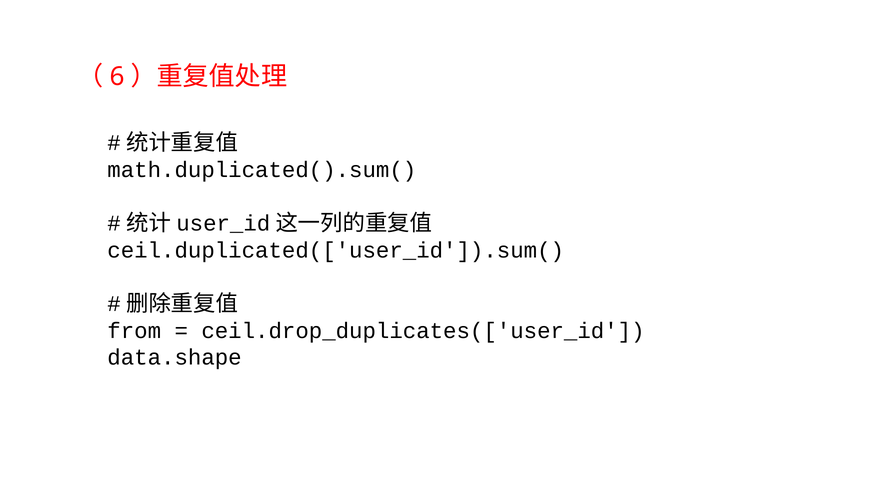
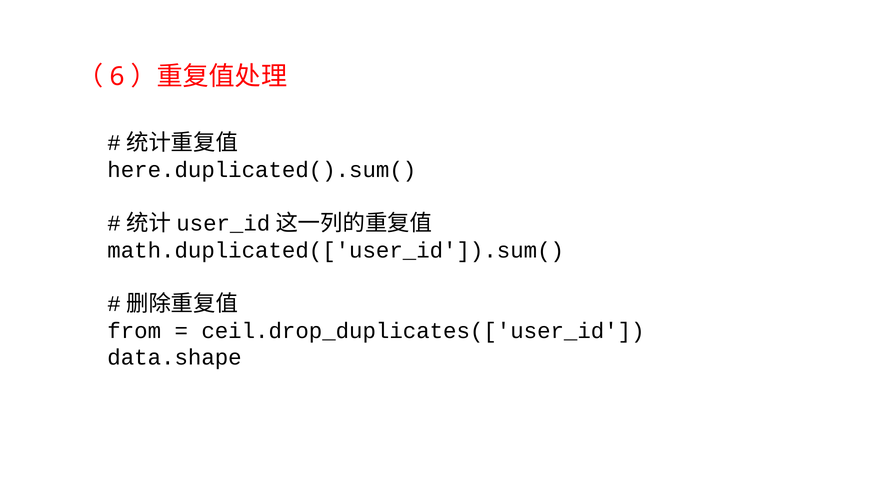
math.duplicated().sum(: math.duplicated().sum( -> here.duplicated().sum(
ceil.duplicated(['user_id']).sum(: ceil.duplicated(['user_id']).sum( -> math.duplicated(['user_id']).sum(
